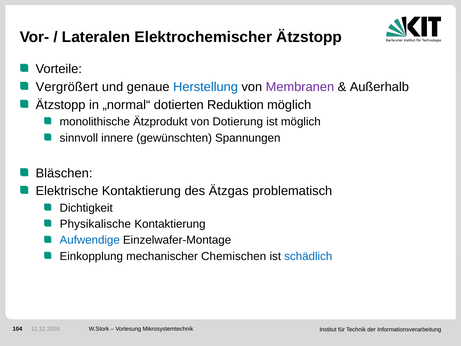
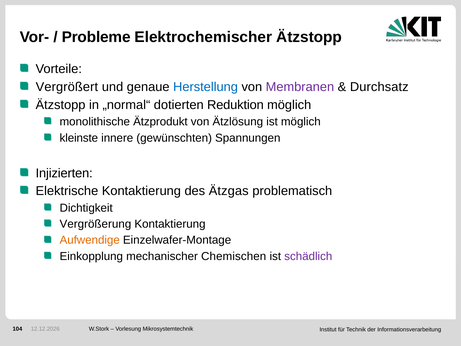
Lateralen: Lateralen -> Probleme
Außerhalb: Außerhalb -> Durchsatz
Dotierung: Dotierung -> Ätzlösung
sinnvoll: sinnvoll -> kleinste
Bläschen: Bläschen -> Injizierten
Physikalische: Physikalische -> Vergrößerung
Aufwendige colour: blue -> orange
schädlich colour: blue -> purple
